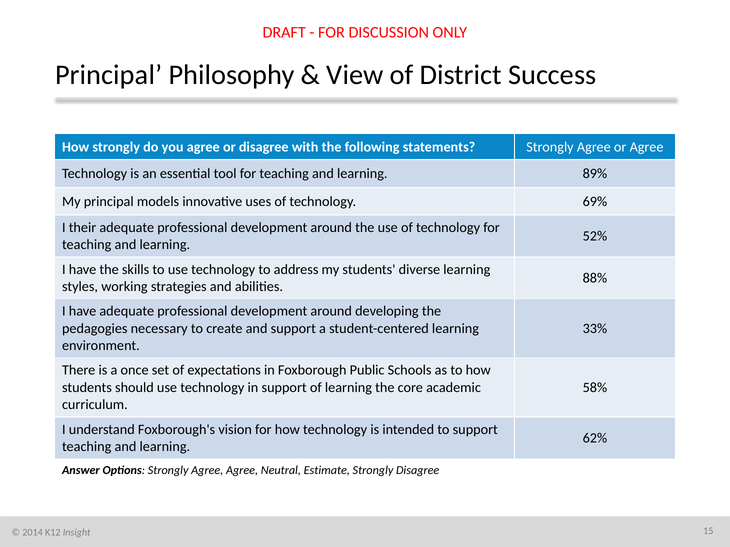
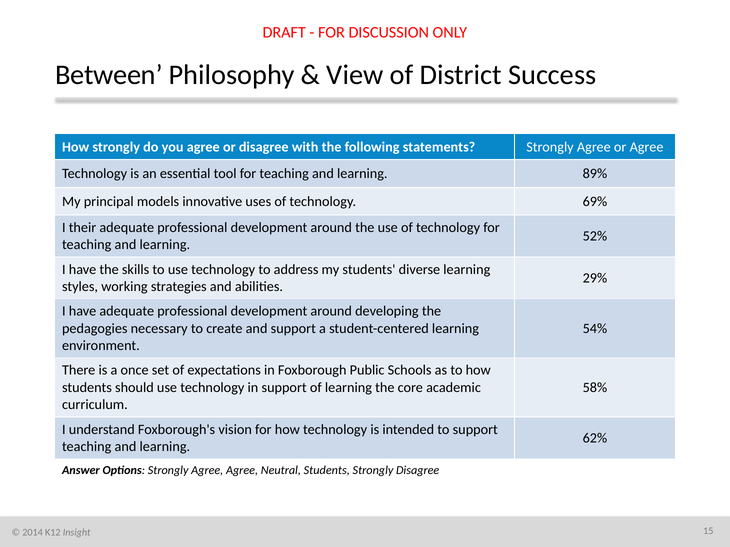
Principal at (109, 75): Principal -> Between
88%: 88% -> 29%
33%: 33% -> 54%
Neutral Estimate: Estimate -> Students
